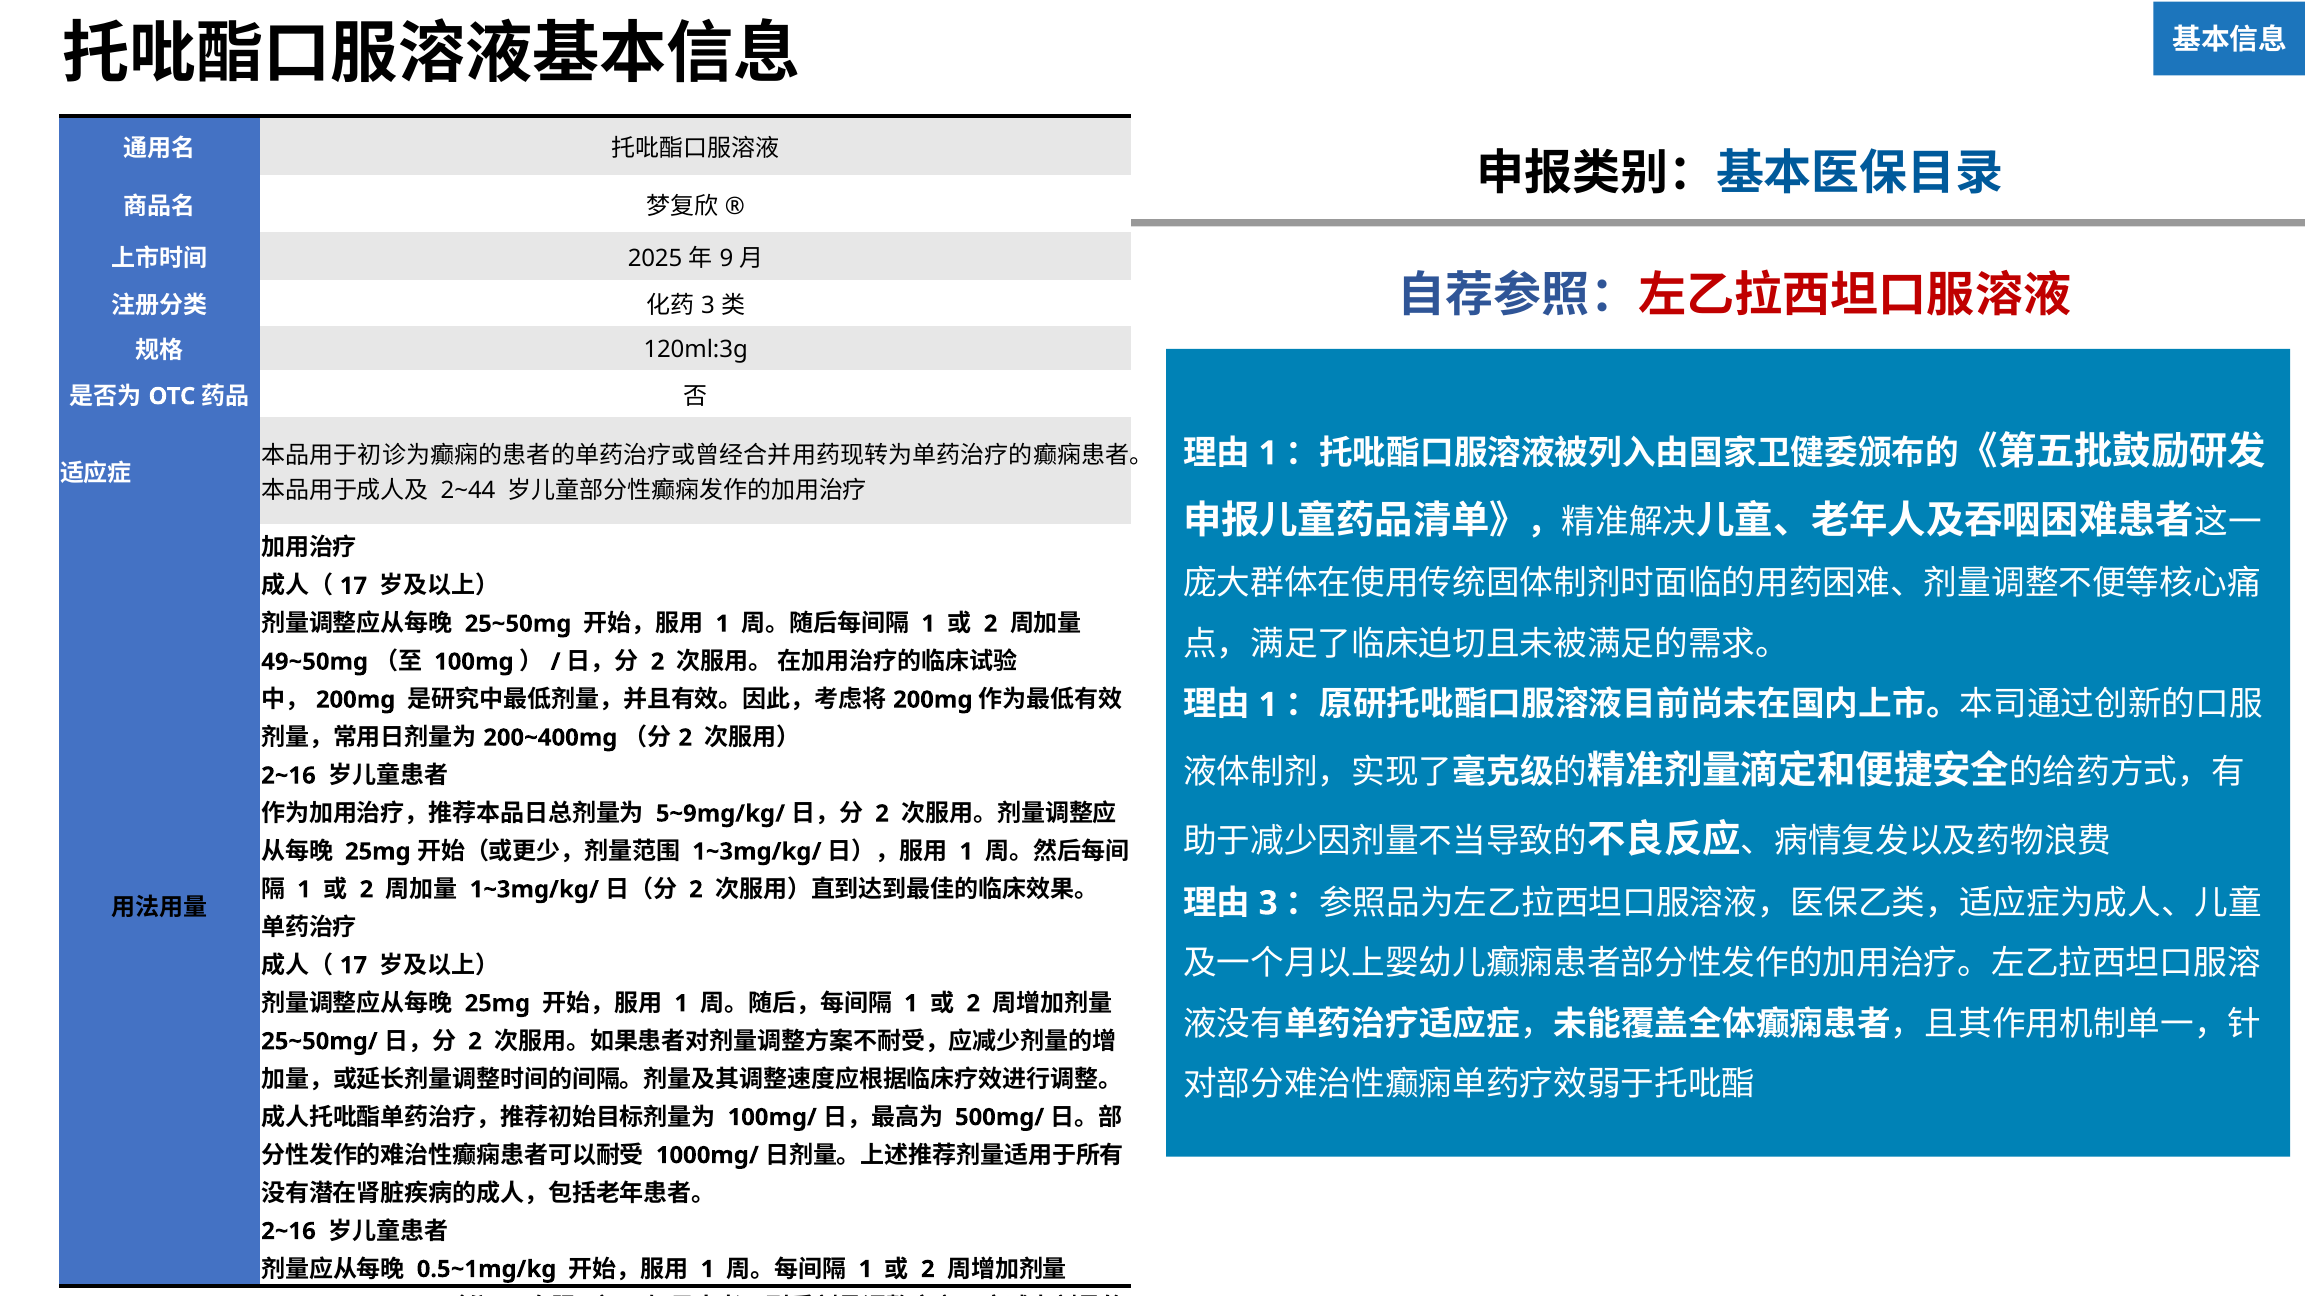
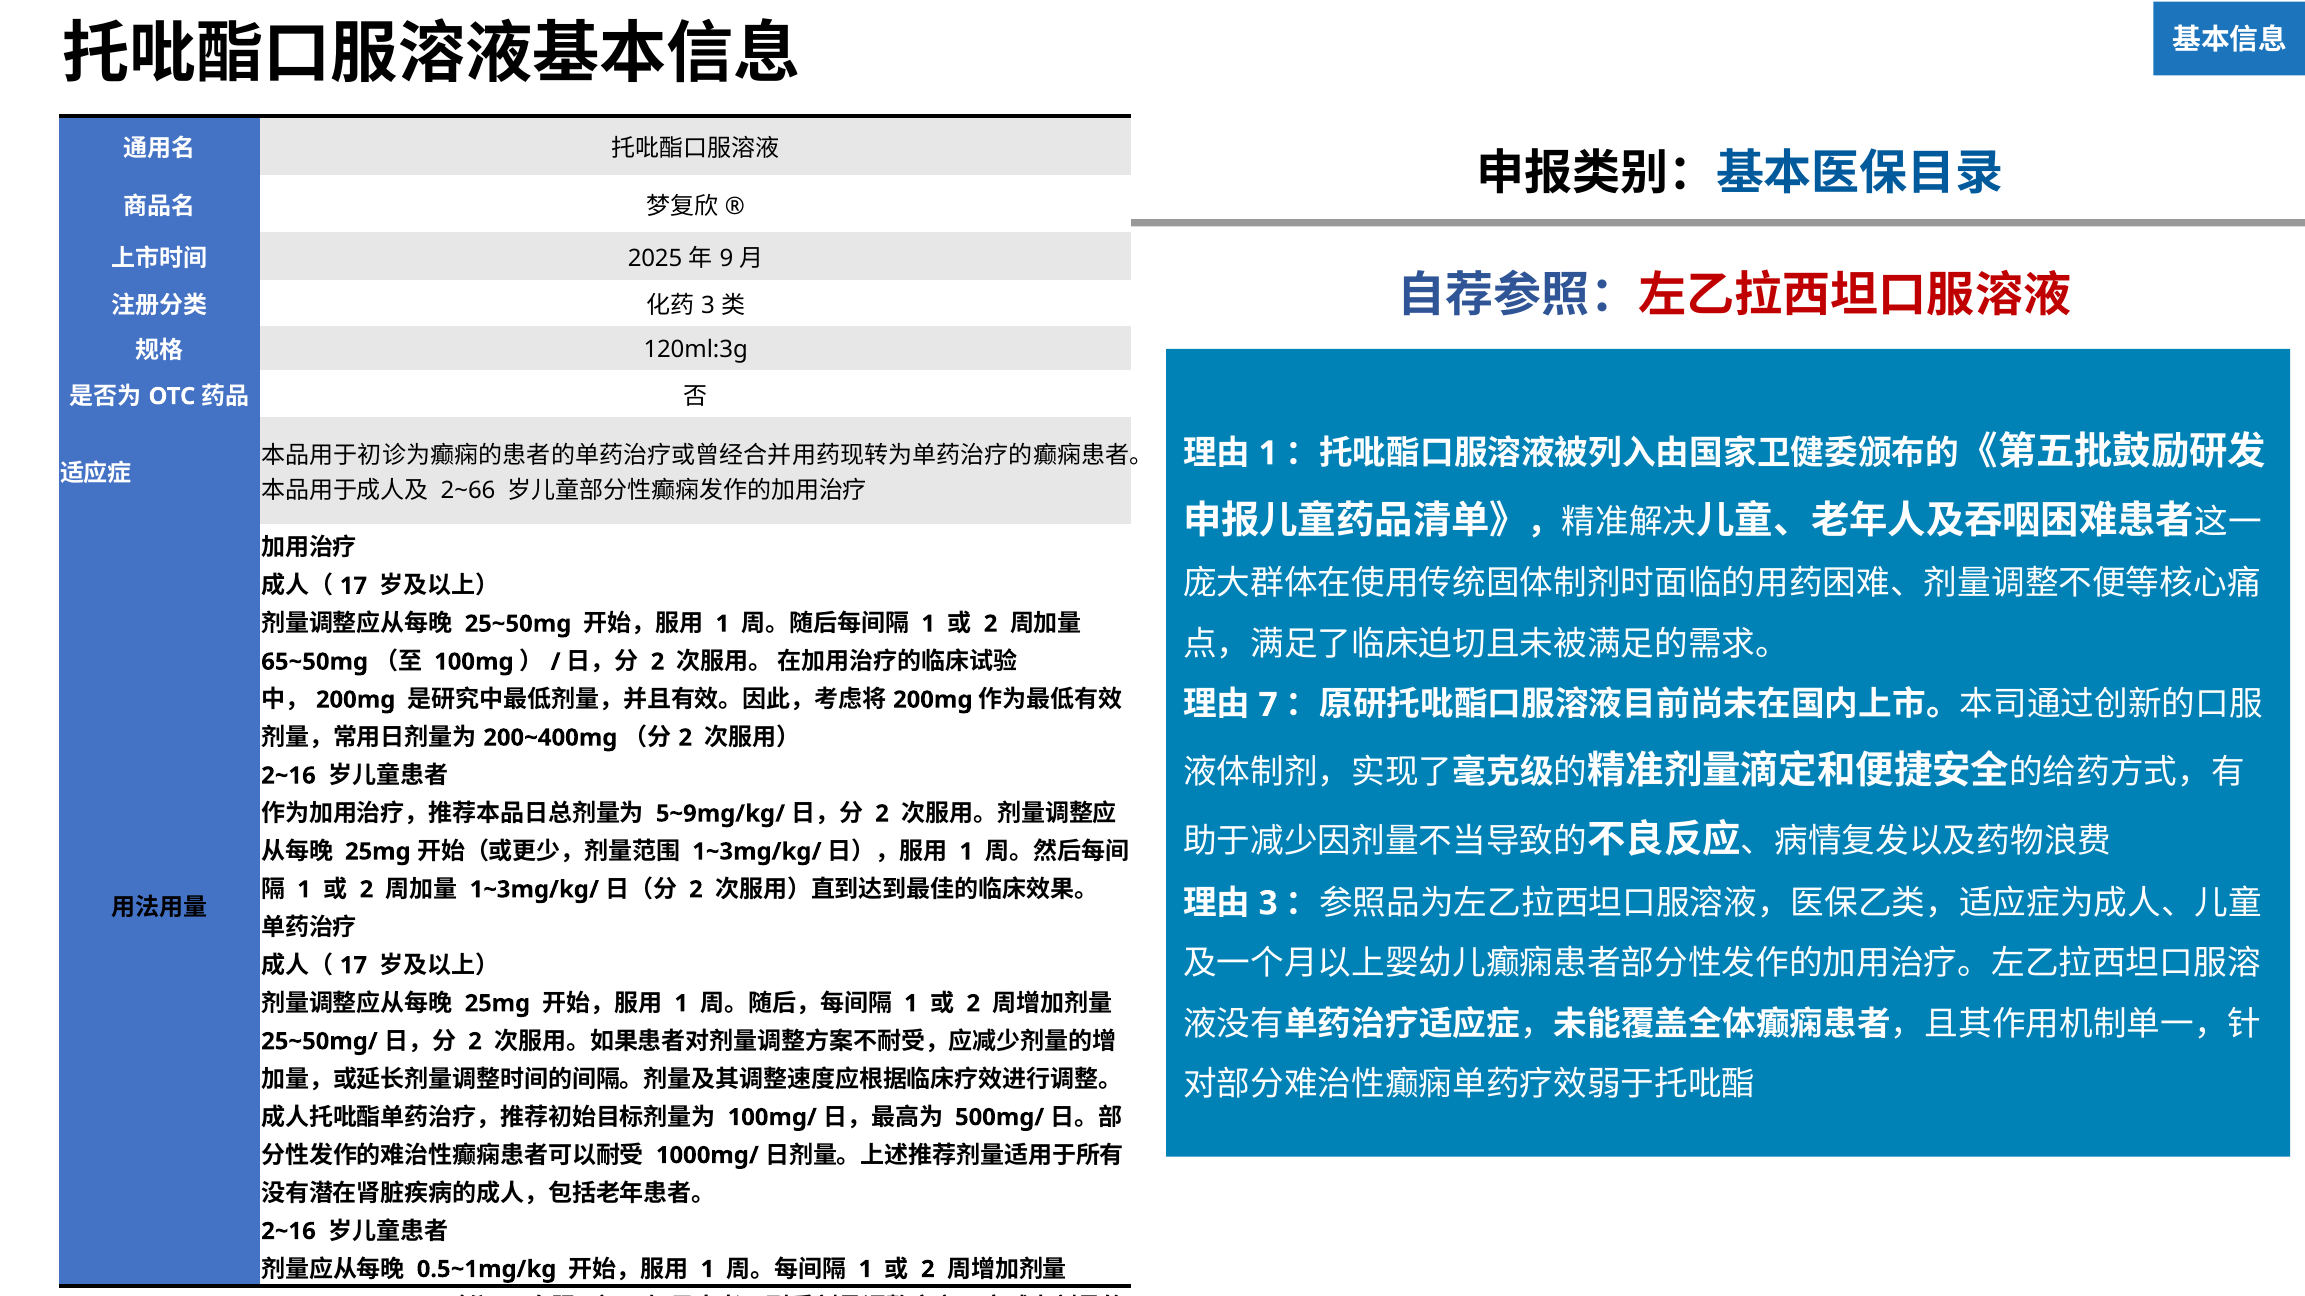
2~44: 2~44 -> 2~66
49~50mg: 49~50mg -> 65~50mg
1 at (1268, 705): 1 -> 7
